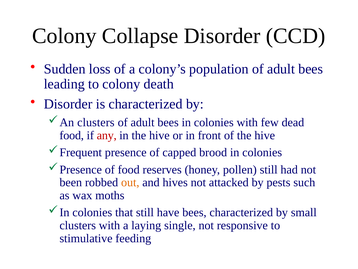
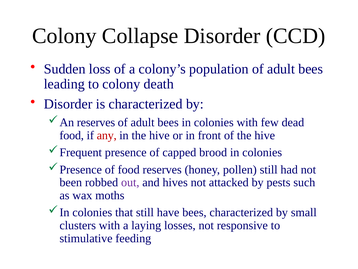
clusters at (96, 122): clusters -> reserves
out colour: orange -> purple
single: single -> losses
